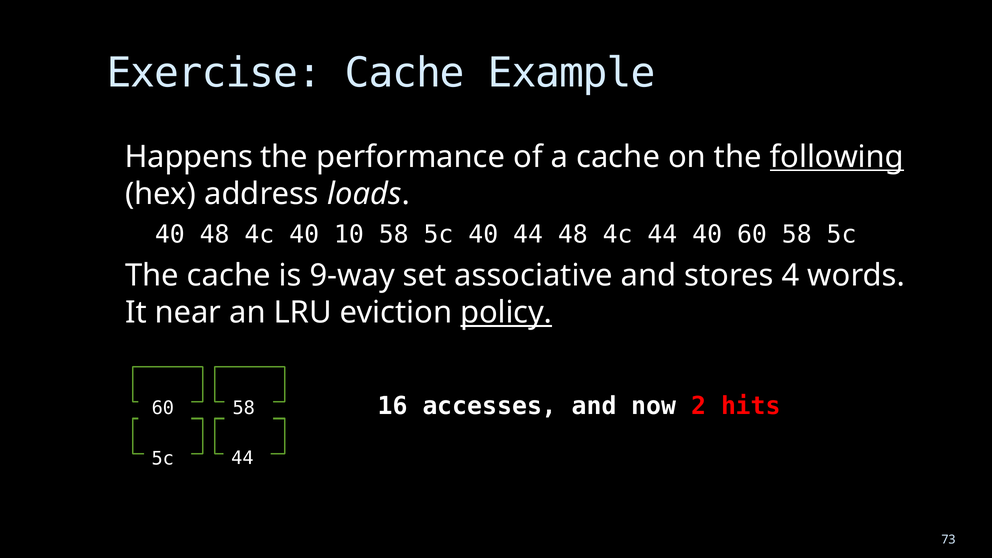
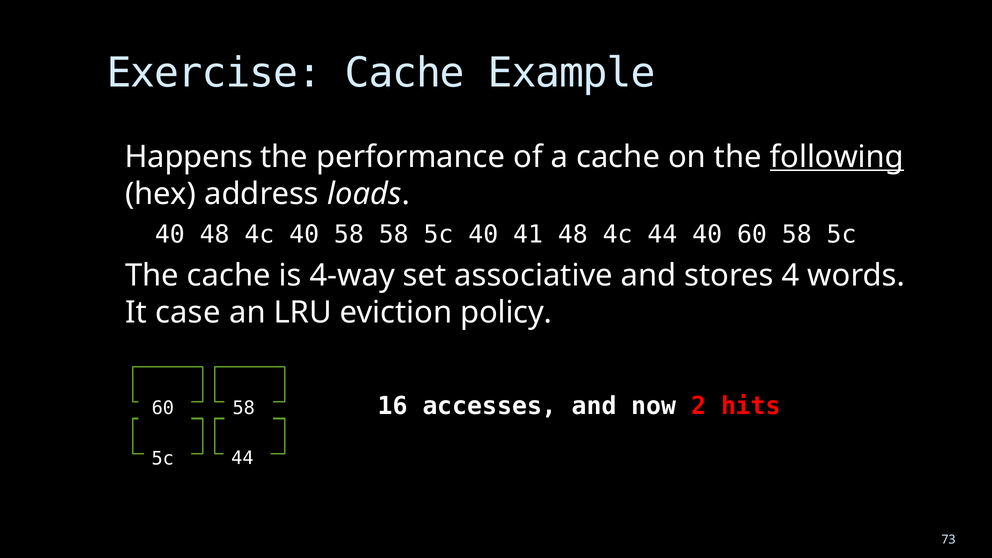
40 10: 10 -> 58
40 44: 44 -> 41
9-way: 9-way -> 4-way
near: near -> case
policy underline: present -> none
